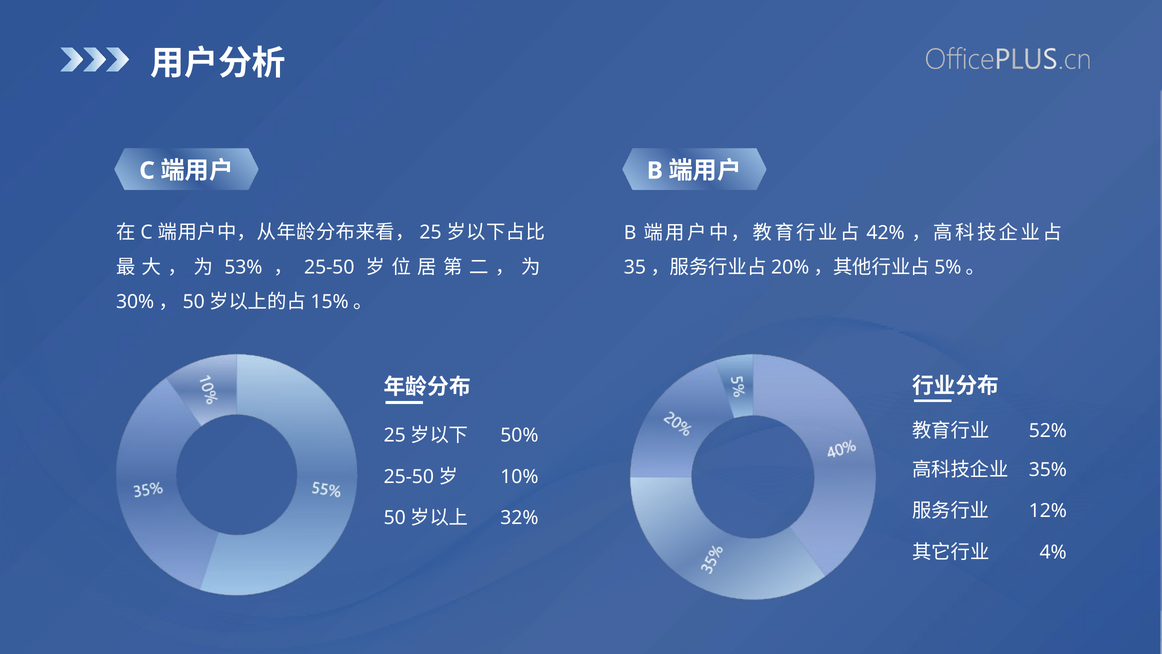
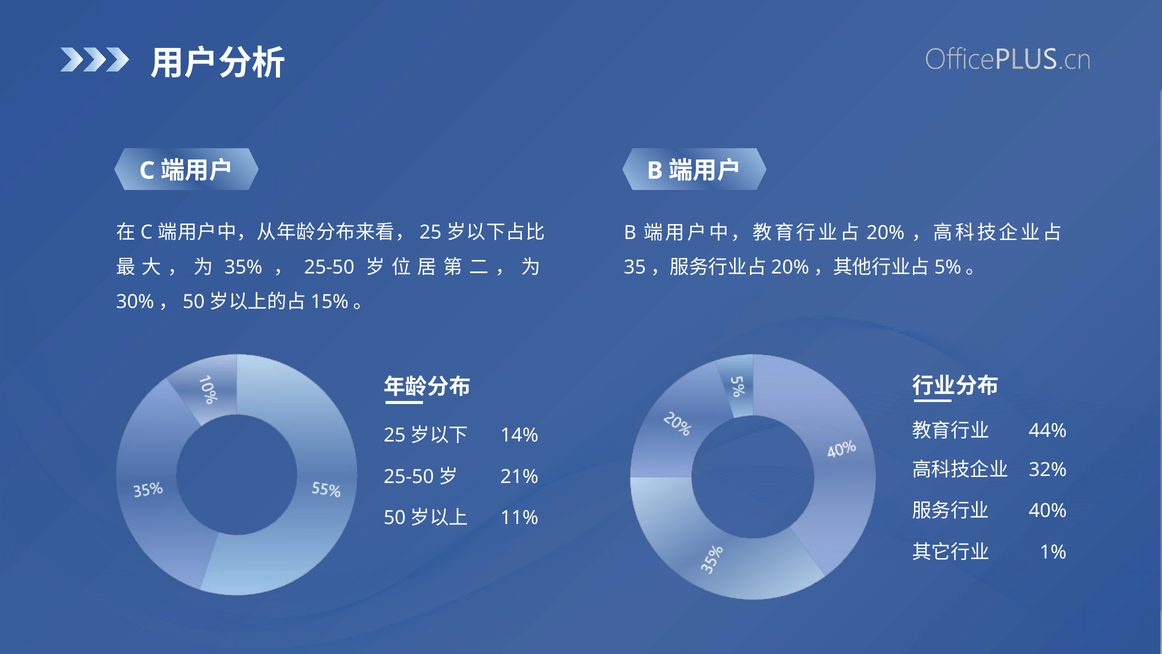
42%: 42% -> 20%
53%: 53% -> 35%
52%: 52% -> 44%
50%: 50% -> 14%
35%: 35% -> 32%
10%: 10% -> 21%
12%: 12% -> 40%
32%: 32% -> 11%
4%: 4% -> 1%
